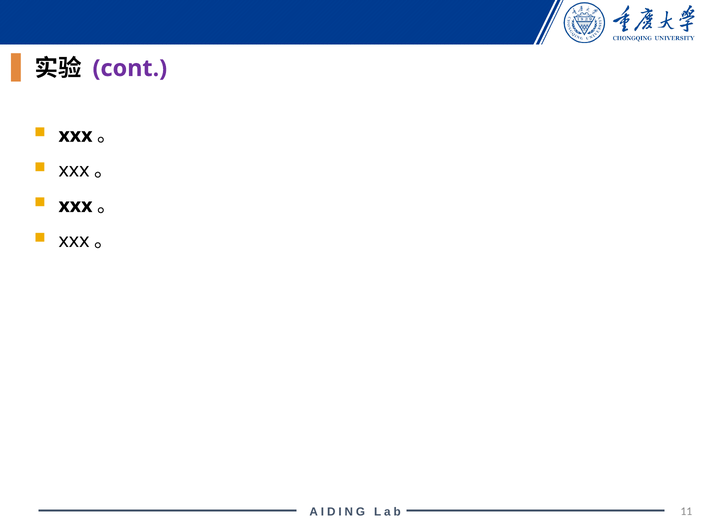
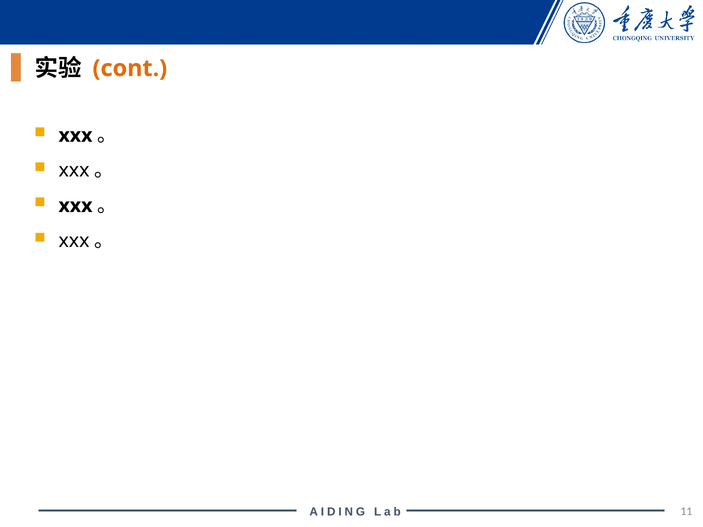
cont colour: purple -> orange
